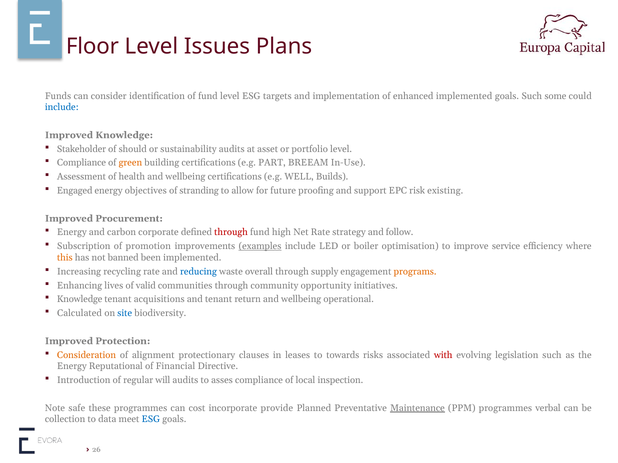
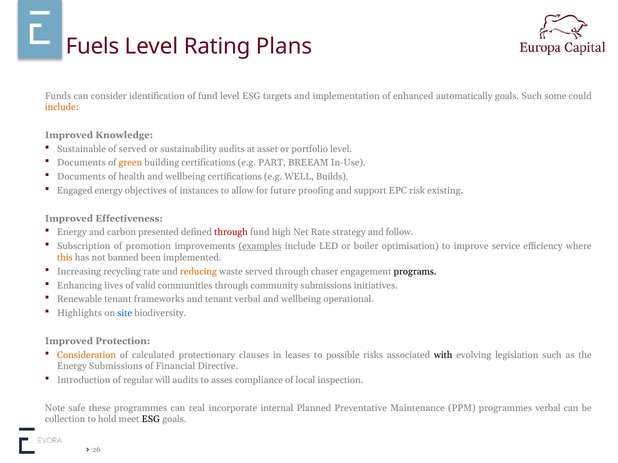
Floor: Floor -> Fuels
Issues: Issues -> Rating
enhanced implemented: implemented -> automatically
include at (62, 107) colour: blue -> orange
Stakeholder: Stakeholder -> Sustainable
of should: should -> served
Compliance at (82, 163): Compliance -> Documents
Assessment at (81, 177): Assessment -> Documents
stranding: stranding -> instances
Procurement: Procurement -> Effectiveness
corporate: corporate -> presented
reducing colour: blue -> orange
waste overall: overall -> served
supply: supply -> chaser
programs colour: orange -> black
community opportunity: opportunity -> submissions
Knowledge at (80, 300): Knowledge -> Renewable
acquisitions: acquisitions -> frameworks
tenant return: return -> verbal
Calculated: Calculated -> Highlights
alignment: alignment -> calculated
towards: towards -> possible
with colour: red -> black
Energy Reputational: Reputational -> Submissions
cost: cost -> real
provide: provide -> internal
Maintenance underline: present -> none
data: data -> hold
ESG at (151, 420) colour: blue -> black
